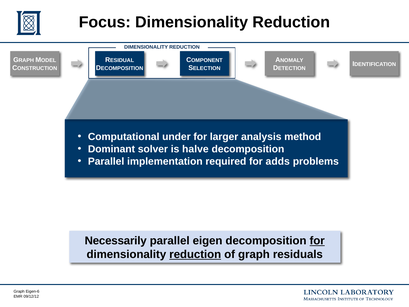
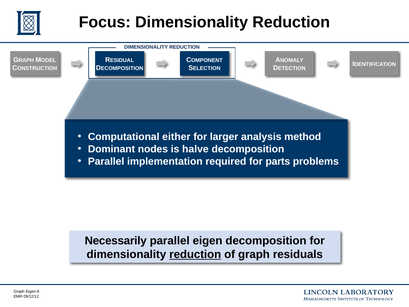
under: under -> either
solver: solver -> nodes
adds: adds -> parts
for at (317, 241) underline: present -> none
